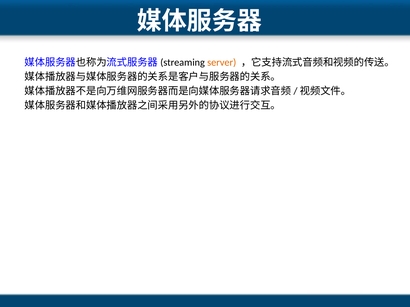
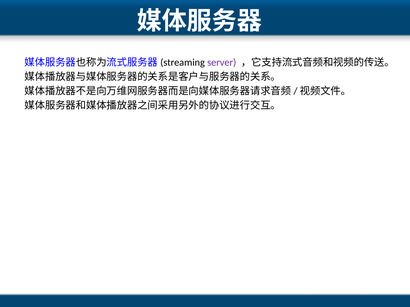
server colour: orange -> purple
